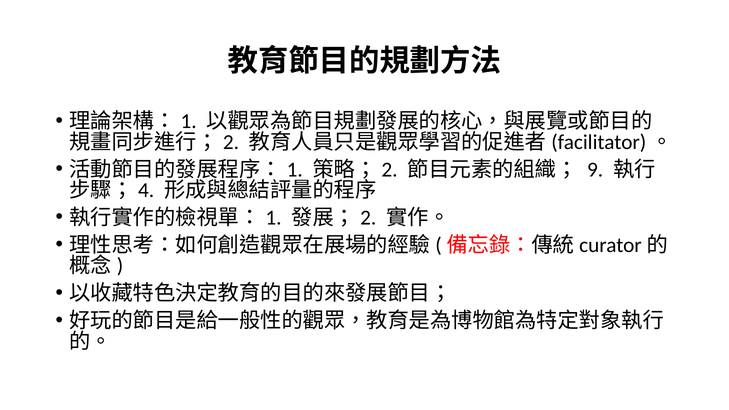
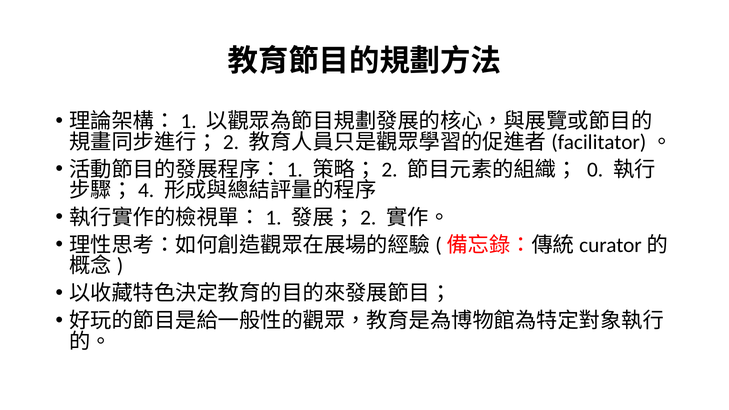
9: 9 -> 0
